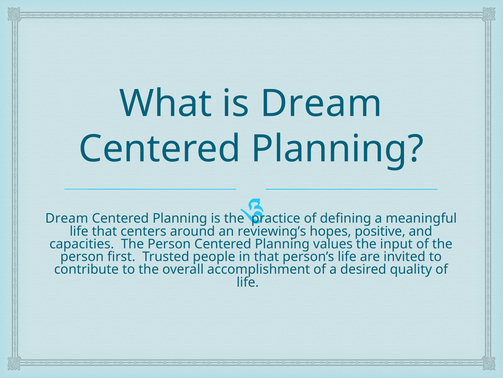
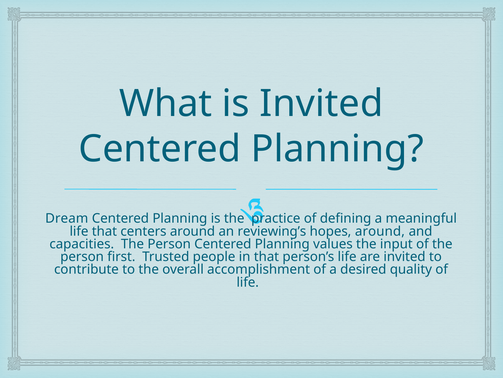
is Dream: Dream -> Invited
hopes positive: positive -> around
